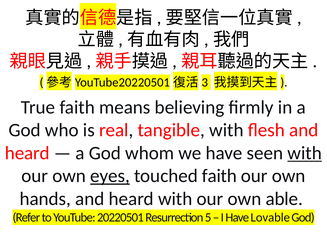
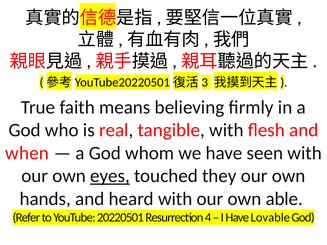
heard at (27, 153): heard -> when
with at (305, 153) underline: present -> none
touched faith: faith -> they
5: 5 -> 4
